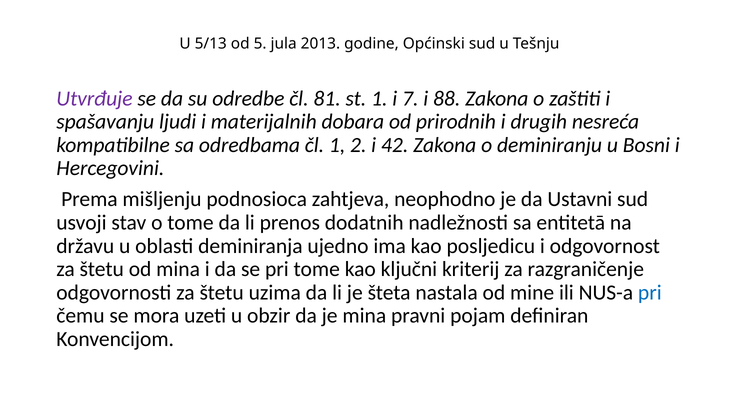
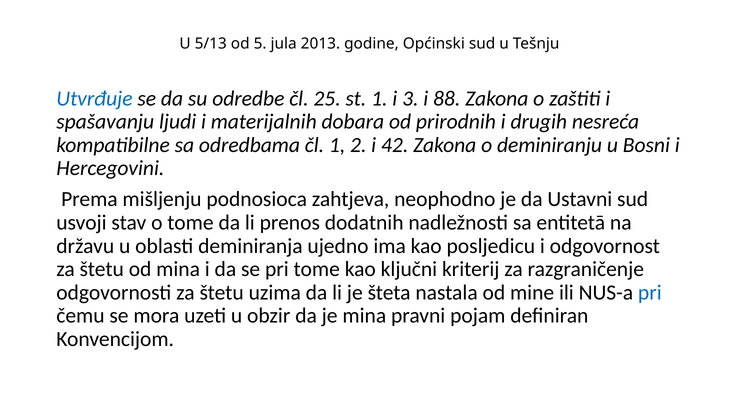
Utvrđuje colour: purple -> blue
81: 81 -> 25
7: 7 -> 3
